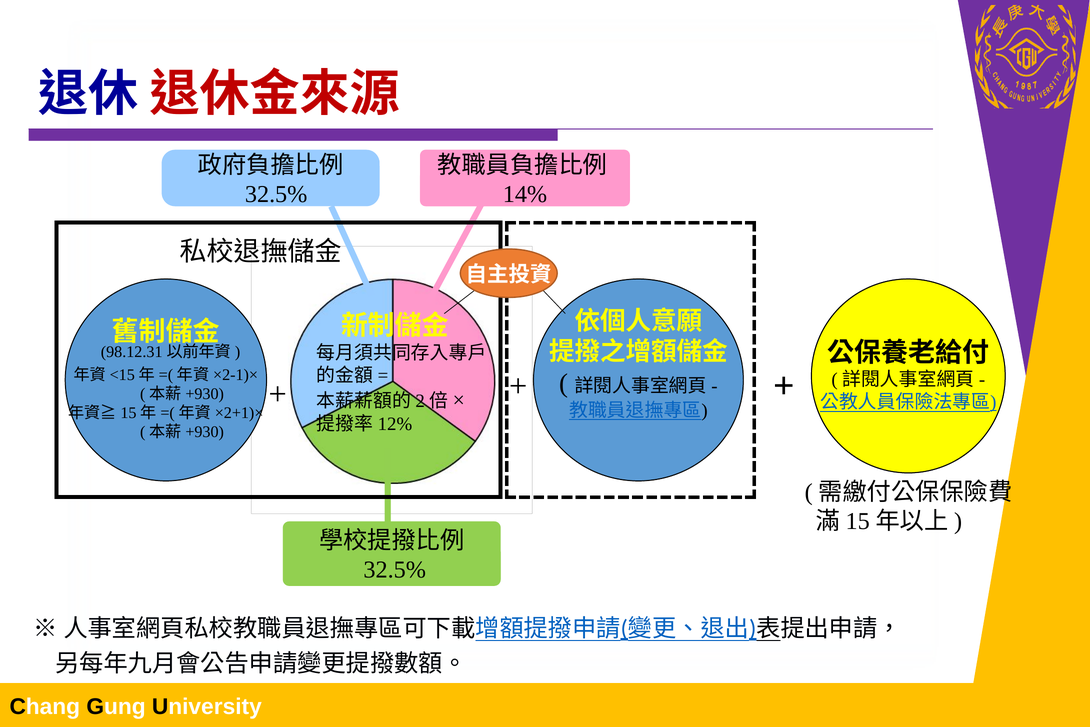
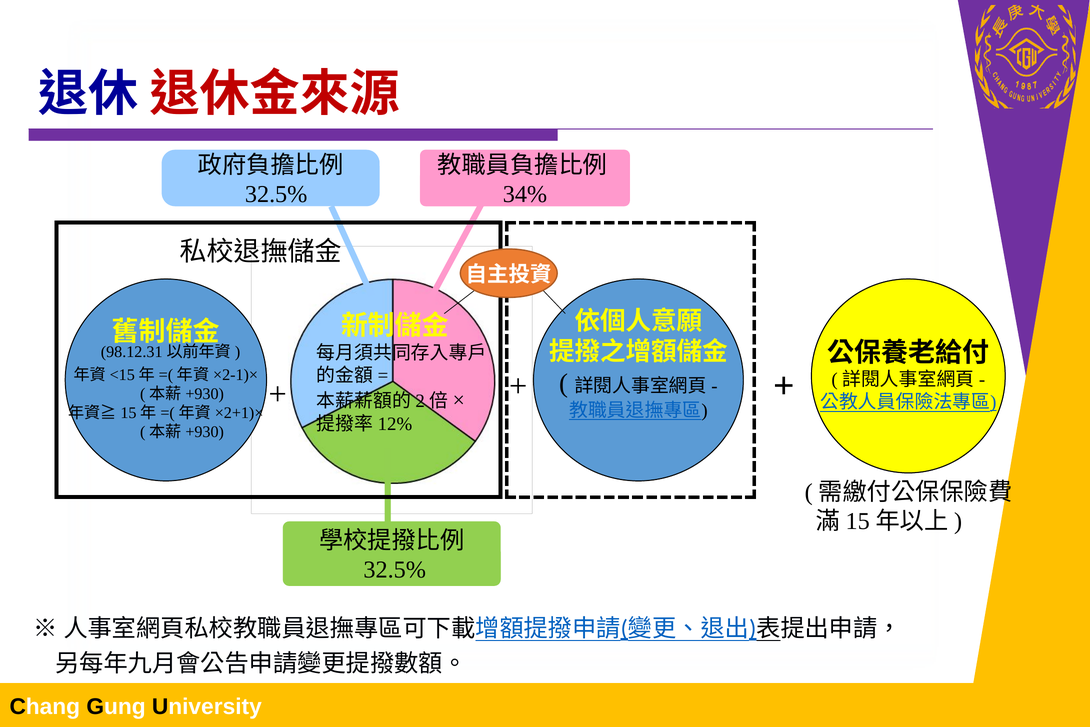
14%: 14% -> 34%
